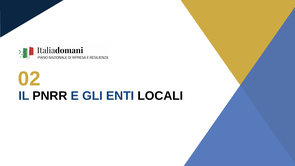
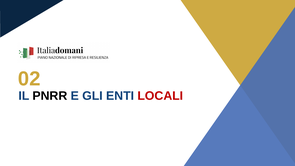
LOCALI colour: black -> red
